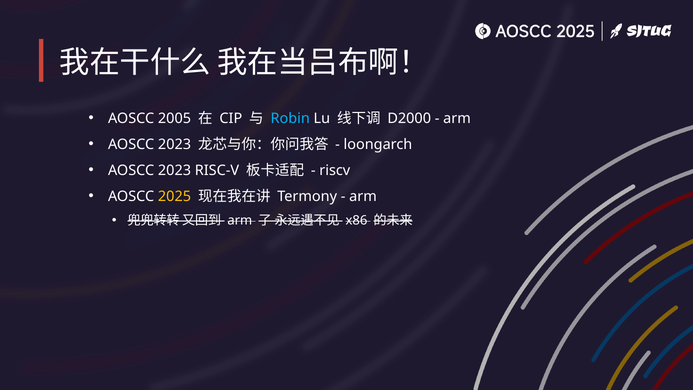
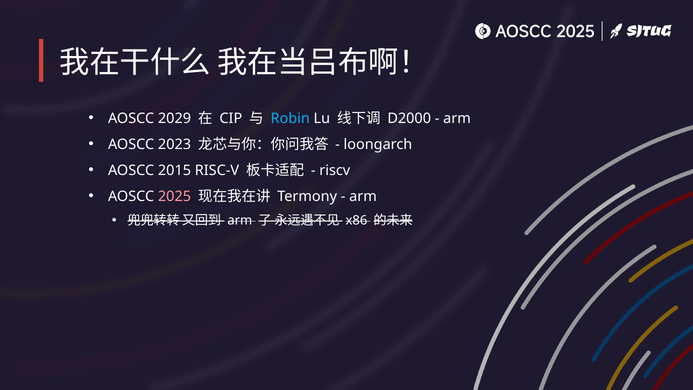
2005: 2005 -> 2029
2023 at (175, 170): 2023 -> 2015
2025 colour: yellow -> pink
